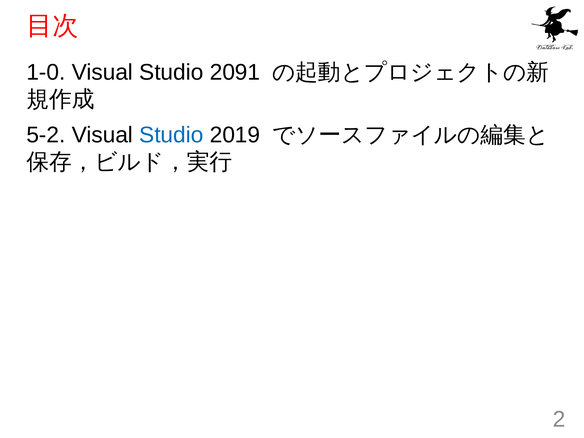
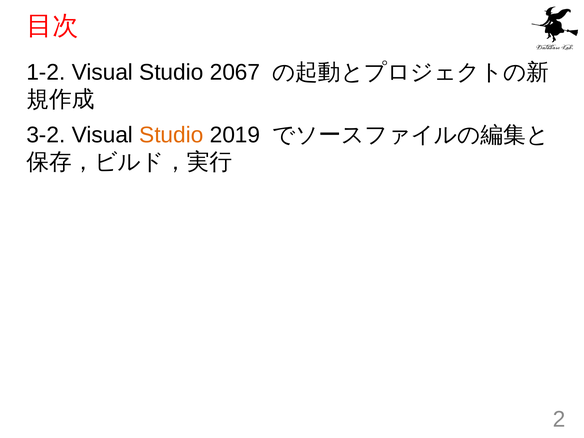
1-0: 1-0 -> 1-2
2091: 2091 -> 2067
5-2: 5-2 -> 3-2
Studio at (171, 135) colour: blue -> orange
